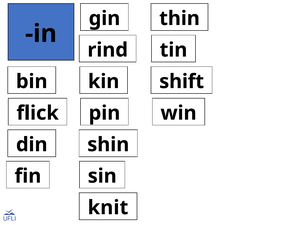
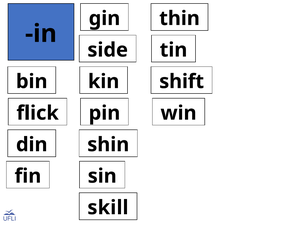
rind: rind -> side
knit: knit -> skill
